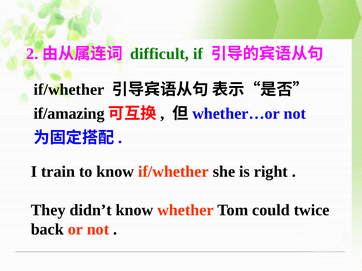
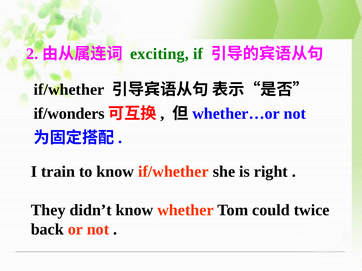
difficult: difficult -> exciting
if/amazing: if/amazing -> if/wonders
